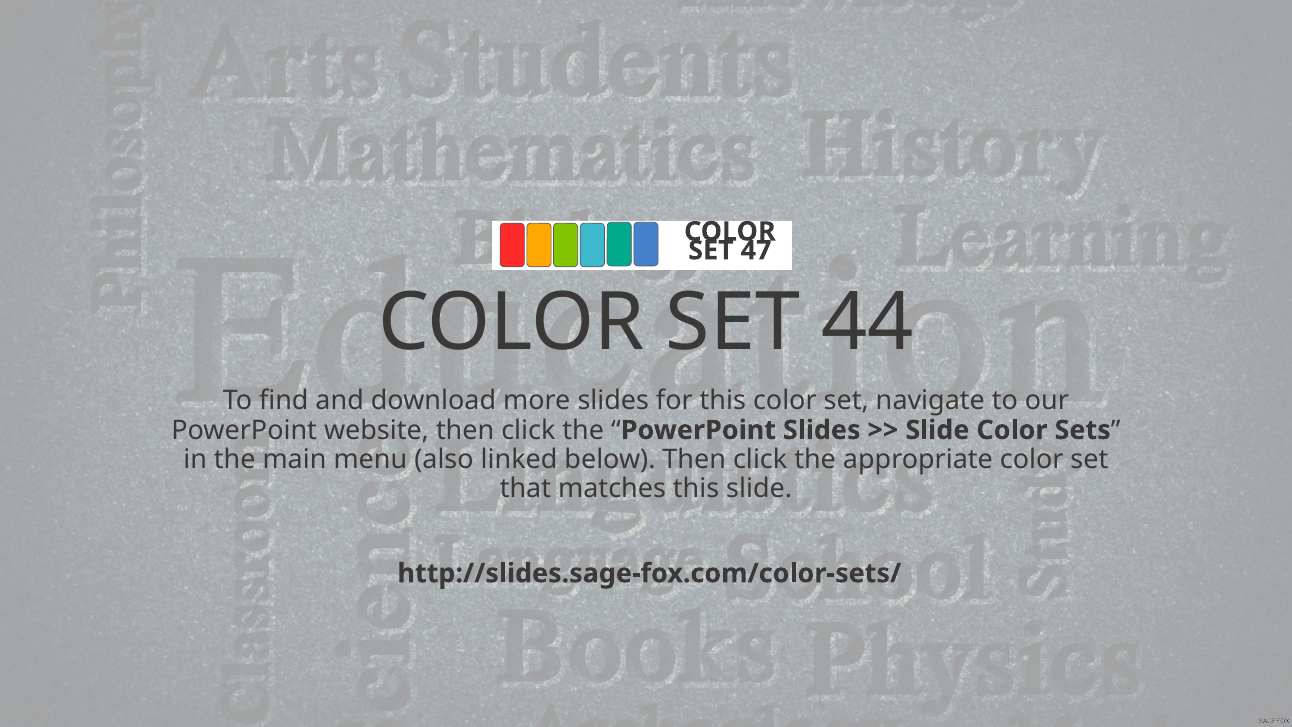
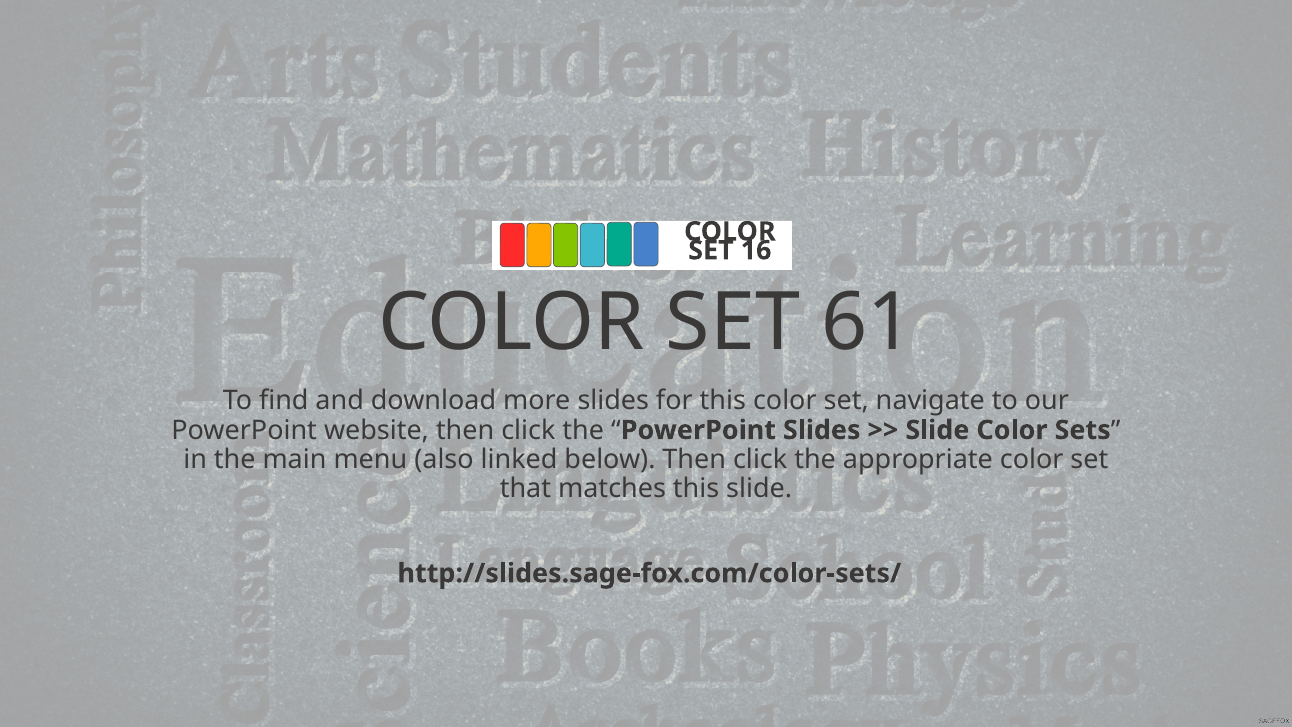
47: 47 -> 16
44: 44 -> 61
